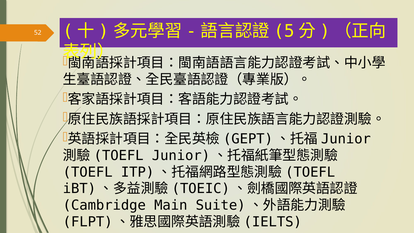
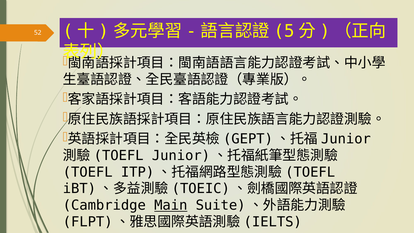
Main underline: none -> present
